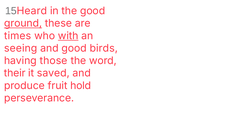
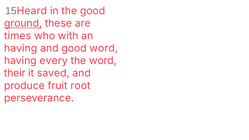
with underline: present -> none
seeing at (21, 48): seeing -> having
good birds: birds -> word
those: those -> every
hold: hold -> root
